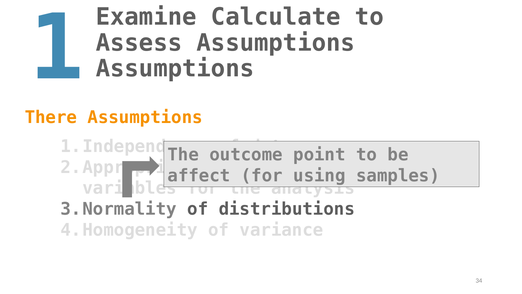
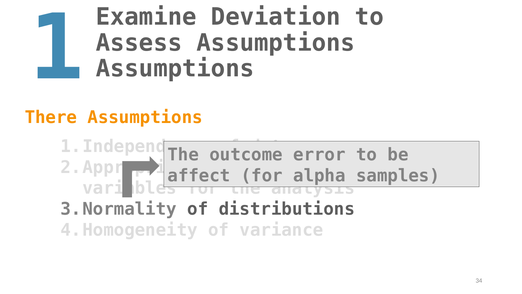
Calculate: Calculate -> Deviation
point: point -> error
using: using -> alpha
